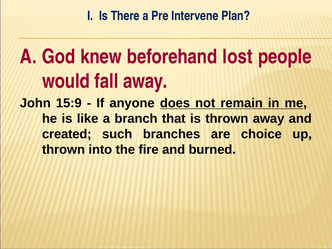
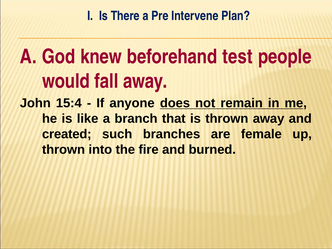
lost: lost -> test
15:9: 15:9 -> 15:4
choice: choice -> female
